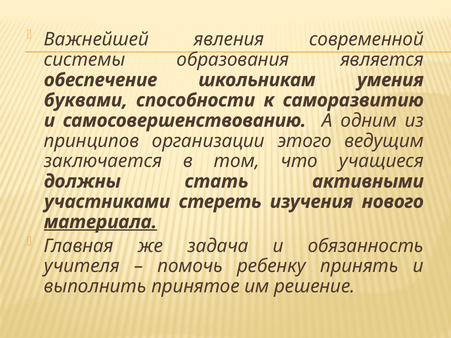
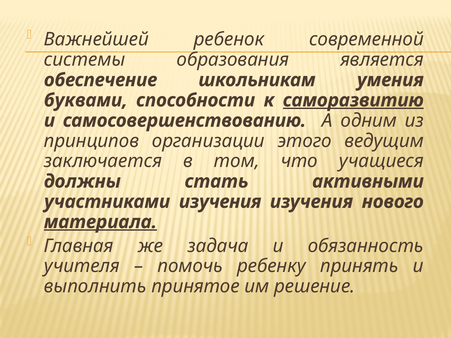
явления: явления -> ребенок
саморазвитию underline: none -> present
участниками стереть: стереть -> изучения
